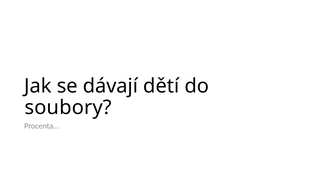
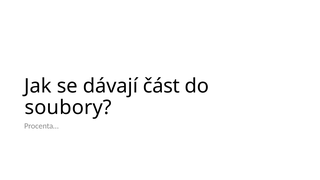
dětí: dětí -> část
